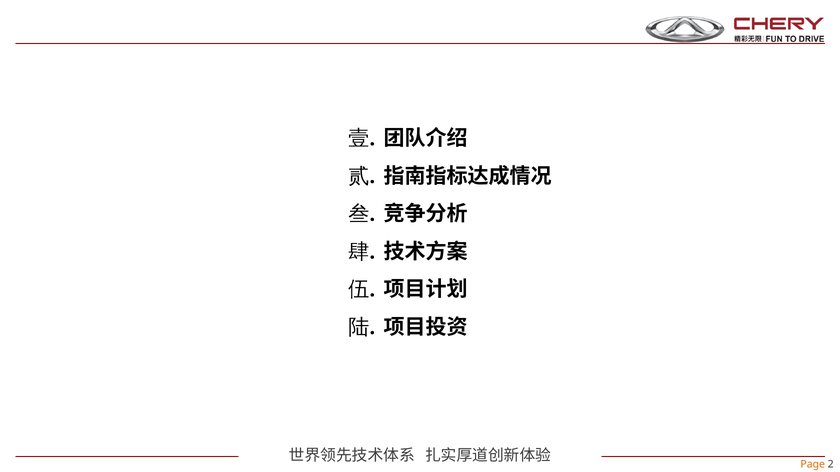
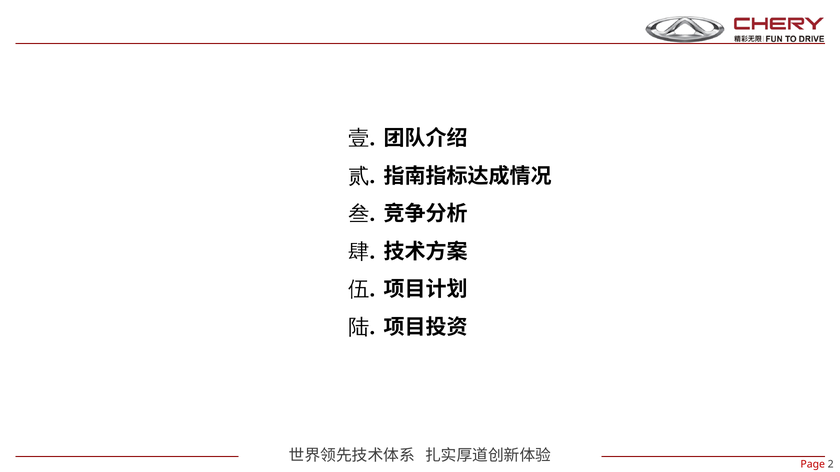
Page colour: orange -> red
